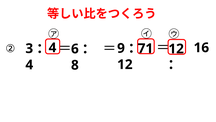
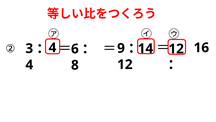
71: 71 -> 14
